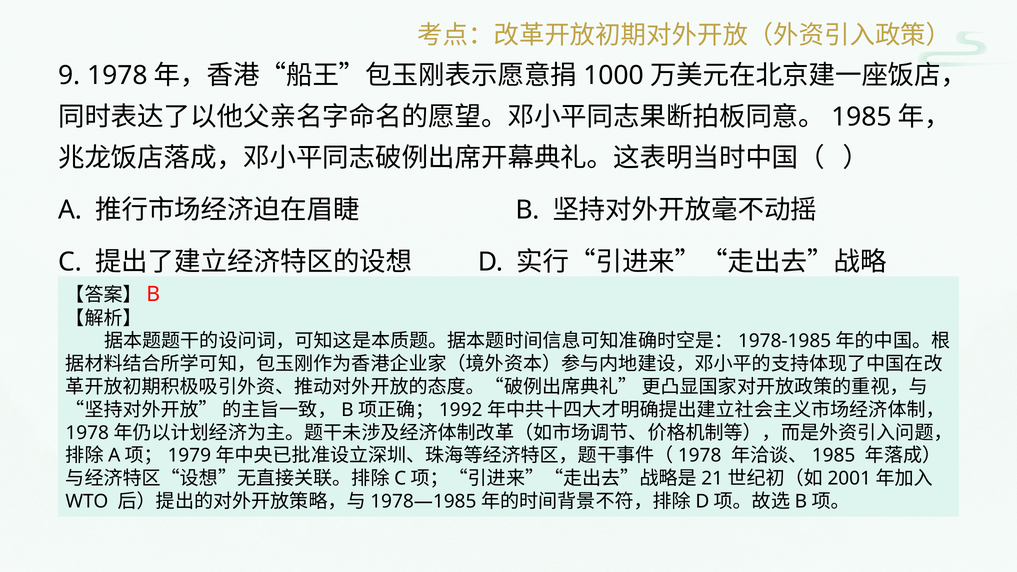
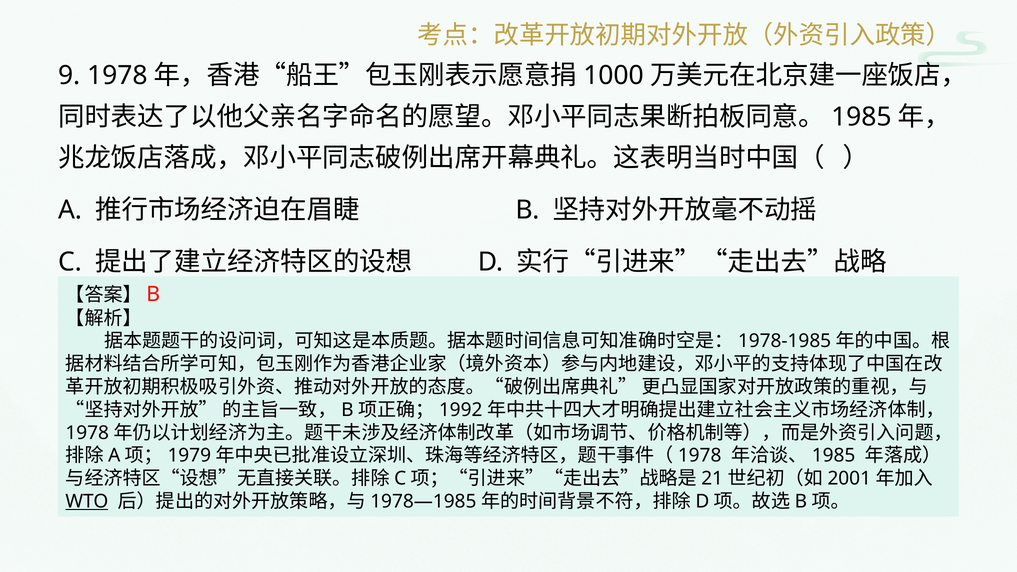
WTO underline: none -> present
